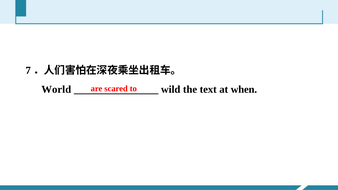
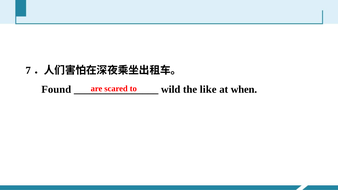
World: World -> Found
text: text -> like
